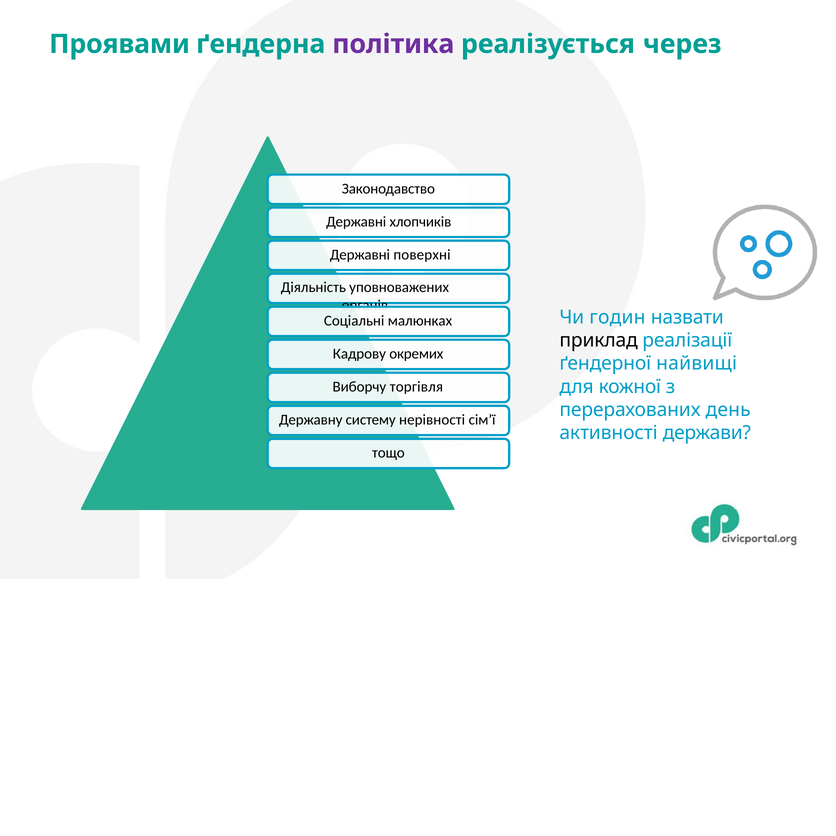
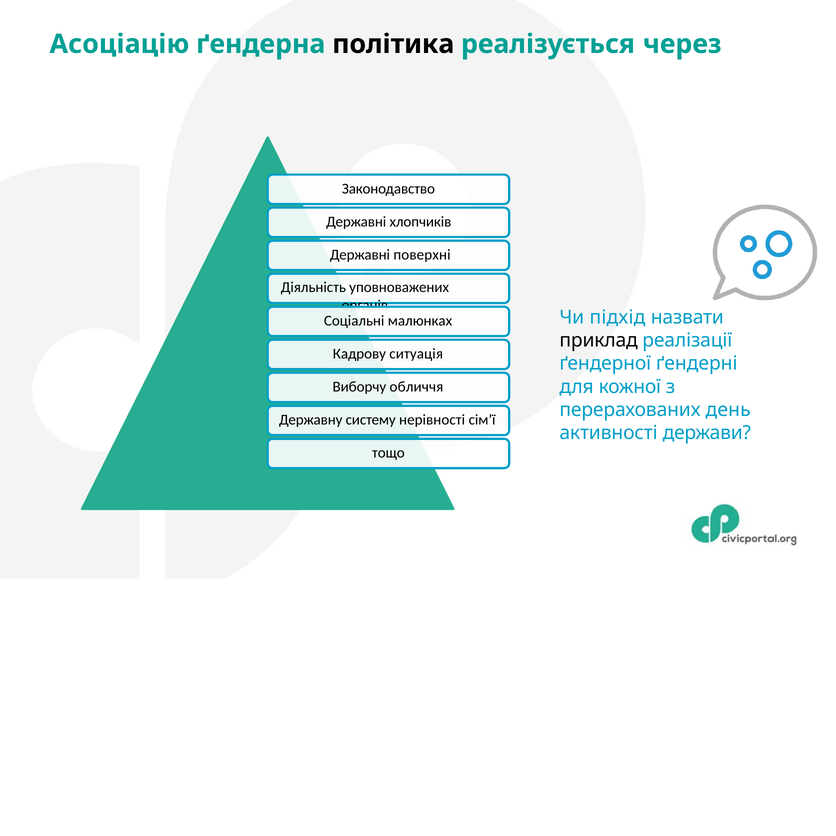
Проявами: Проявами -> Асоціацію
політика colour: purple -> black
годин: годин -> підхід
окремих: окремих -> ситуація
найвищі: найвищі -> ґендерні
торгівля: торгівля -> обличчя
